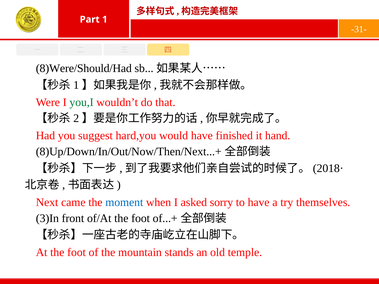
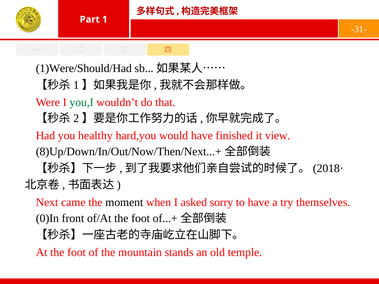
8)Were/Should/Had: 8)Were/Should/Had -> 1)Were/Should/Had
suggest: suggest -> healthy
hand: hand -> view
moment colour: blue -> black
3)In: 3)In -> 0)In
